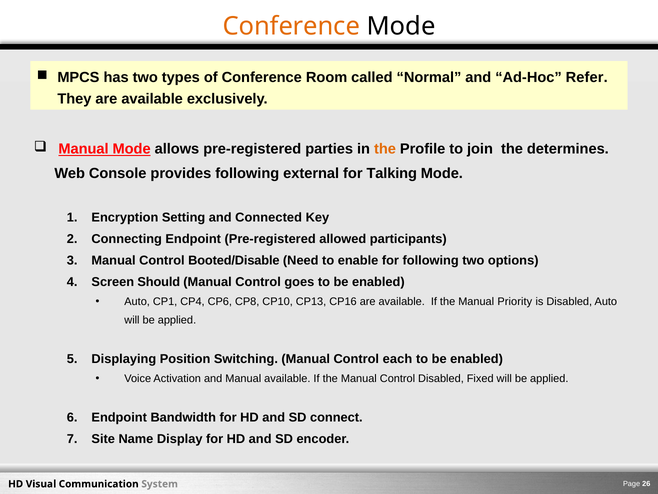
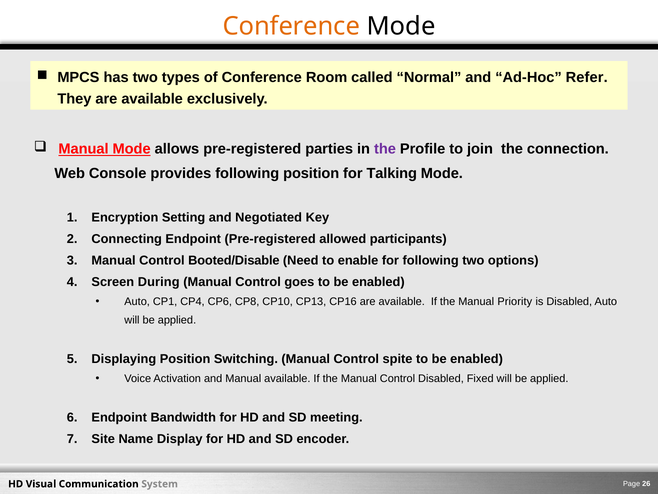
the at (385, 149) colour: orange -> purple
determines: determines -> connection
following external: external -> position
Connected: Connected -> Negotiated
Should: Should -> During
each: each -> spite
connect: connect -> meeting
